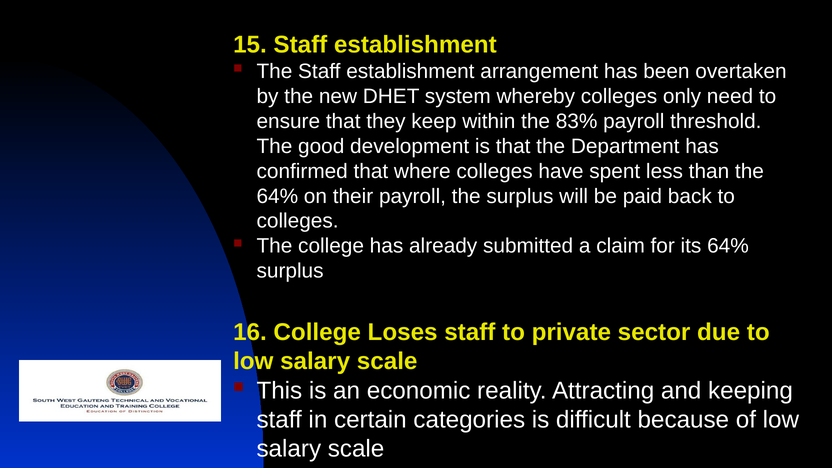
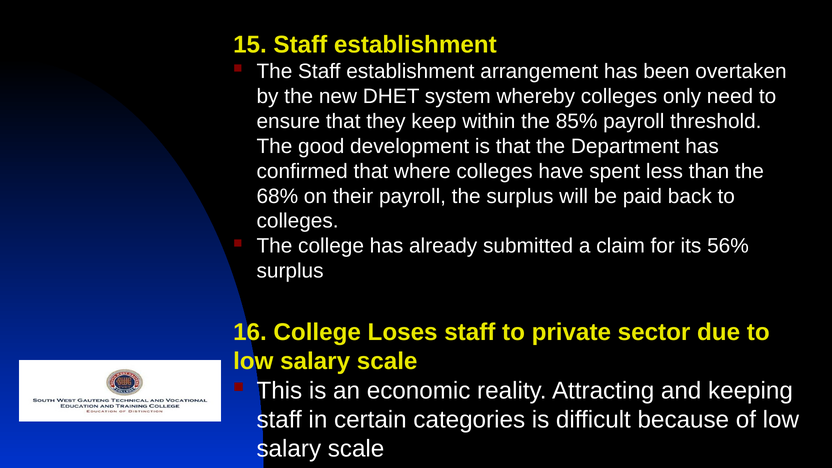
83%: 83% -> 85%
64% at (277, 196): 64% -> 68%
its 64%: 64% -> 56%
